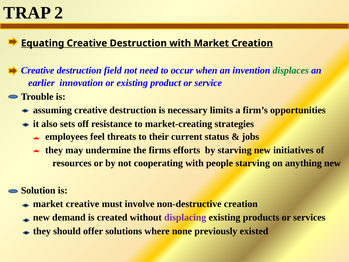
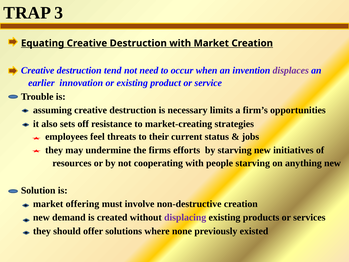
2: 2 -> 3
field: field -> tend
displaces colour: green -> purple
market creative: creative -> offering
